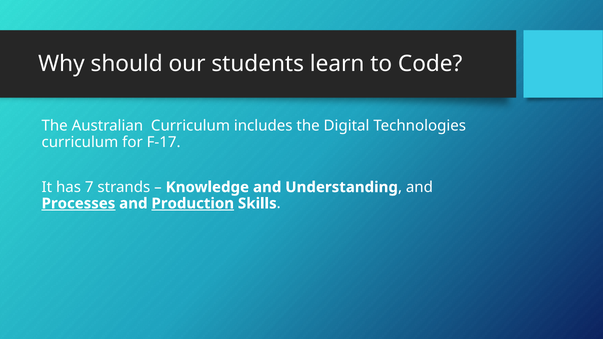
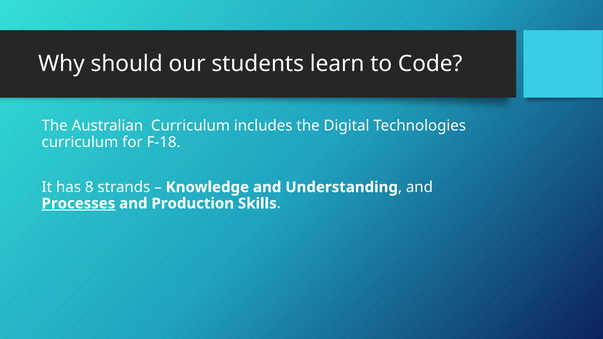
F-17: F-17 -> F-18
7: 7 -> 8
Production underline: present -> none
